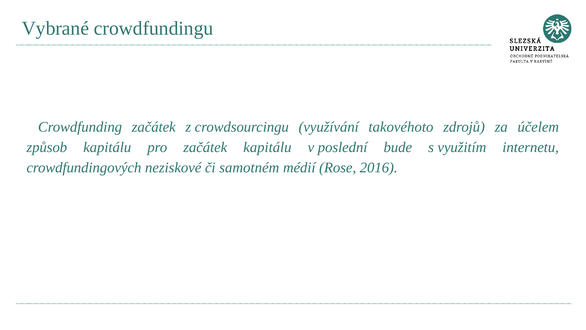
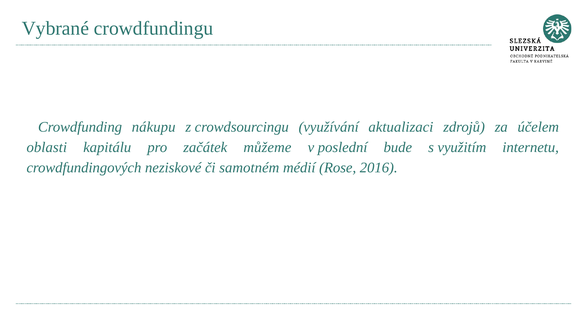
Crowdfunding začátek: začátek -> nákupu
takovéhoto: takovéhoto -> aktualizaci
způsob: způsob -> oblasti
začátek kapitálu: kapitálu -> můžeme
